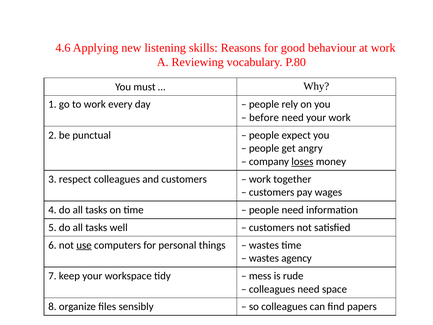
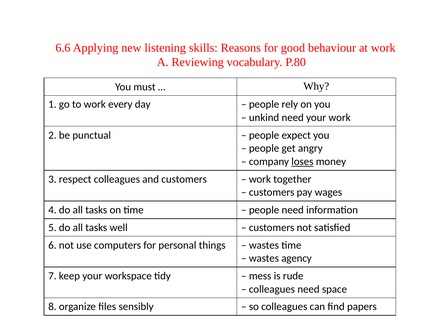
4.6: 4.6 -> 6.6
before: before -> unkind
use underline: present -> none
